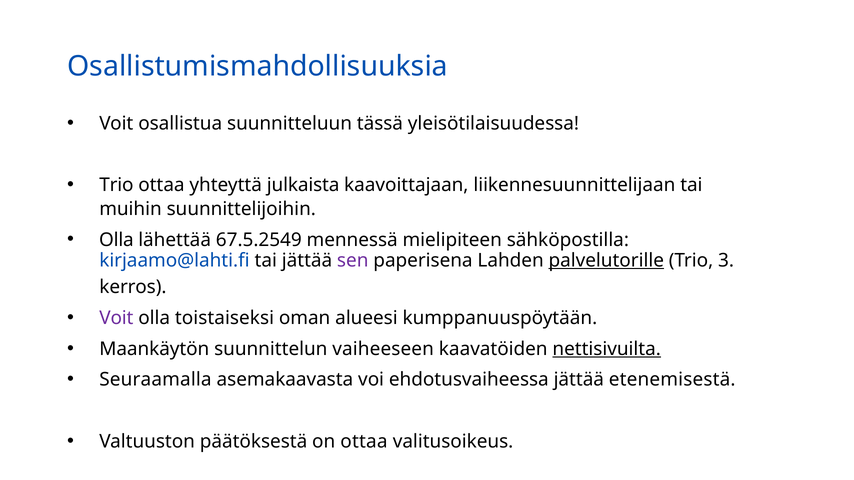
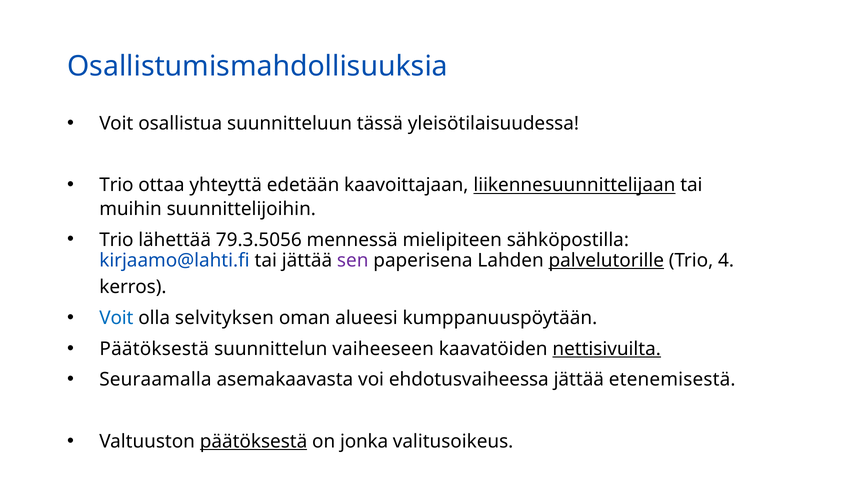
julkaista: julkaista -> edetään
liikennesuunnittelijaan underline: none -> present
Olla at (116, 240): Olla -> Trio
67.5.2549: 67.5.2549 -> 79.3.5056
3: 3 -> 4
Voit at (116, 318) colour: purple -> blue
toistaiseksi: toistaiseksi -> selvityksen
Maankäytön at (154, 349): Maankäytön -> Päätöksestä
päätöksestä at (254, 442) underline: none -> present
on ottaa: ottaa -> jonka
